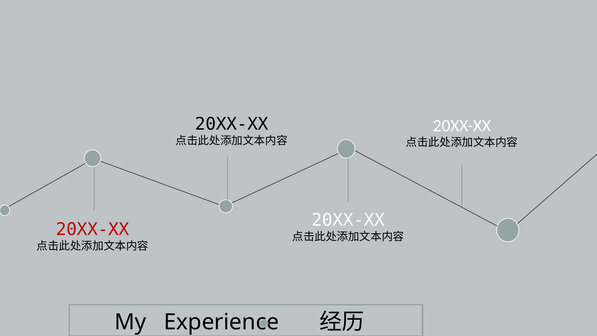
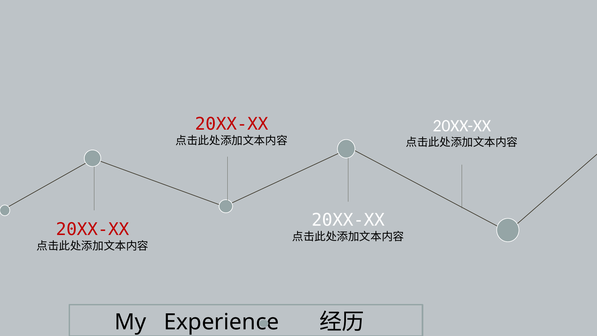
20XX-XX at (232, 124) colour: black -> red
